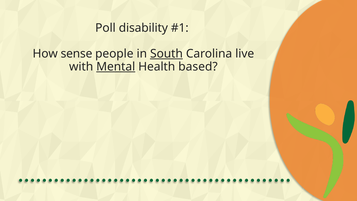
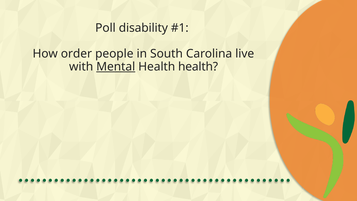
sense: sense -> order
South underline: present -> none
Health based: based -> health
